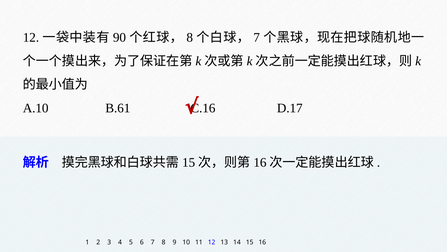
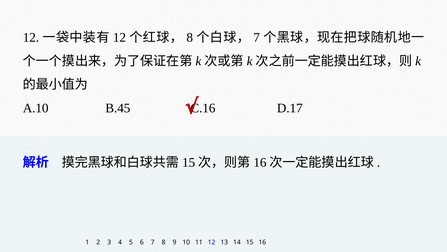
90 at (119, 37): 90 -> 12
B.61: B.61 -> B.45
